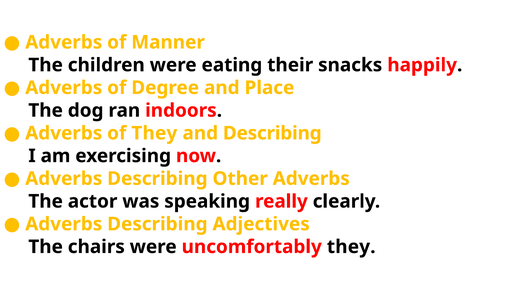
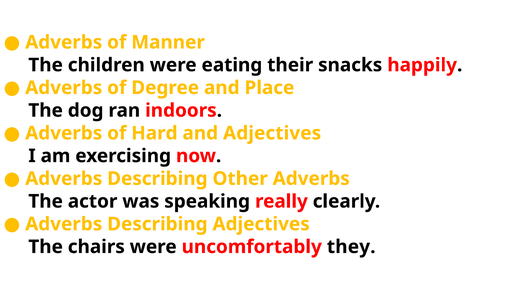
of They: They -> Hard
and Describing: Describing -> Adjectives
